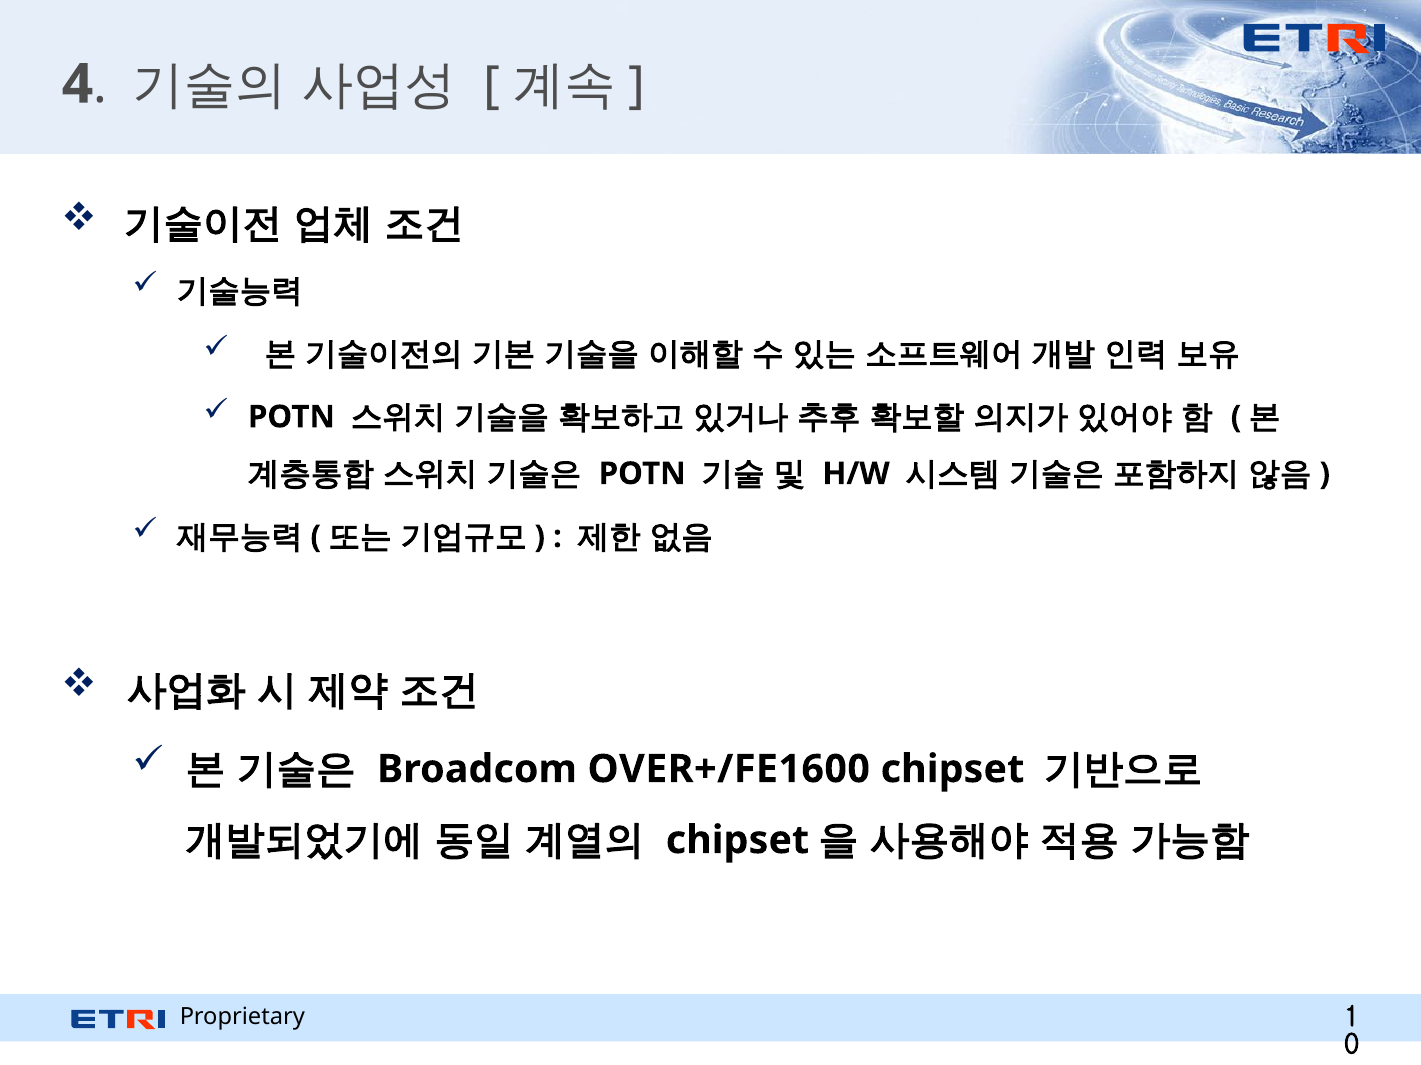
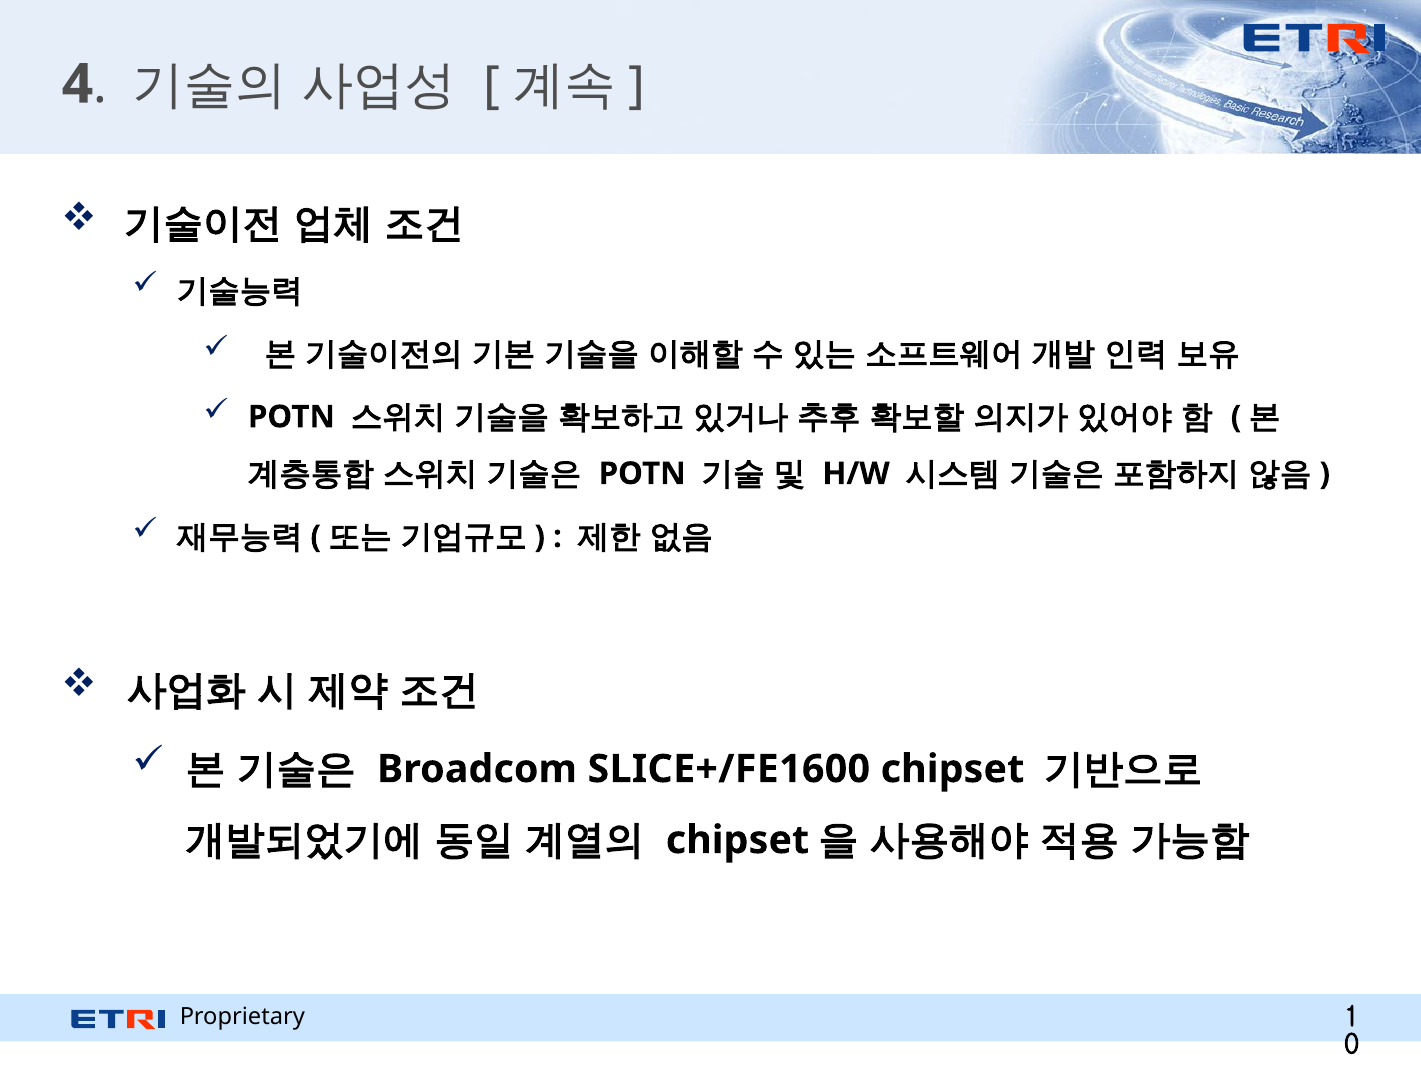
OVER+/FE1600: OVER+/FE1600 -> SLICE+/FE1600
